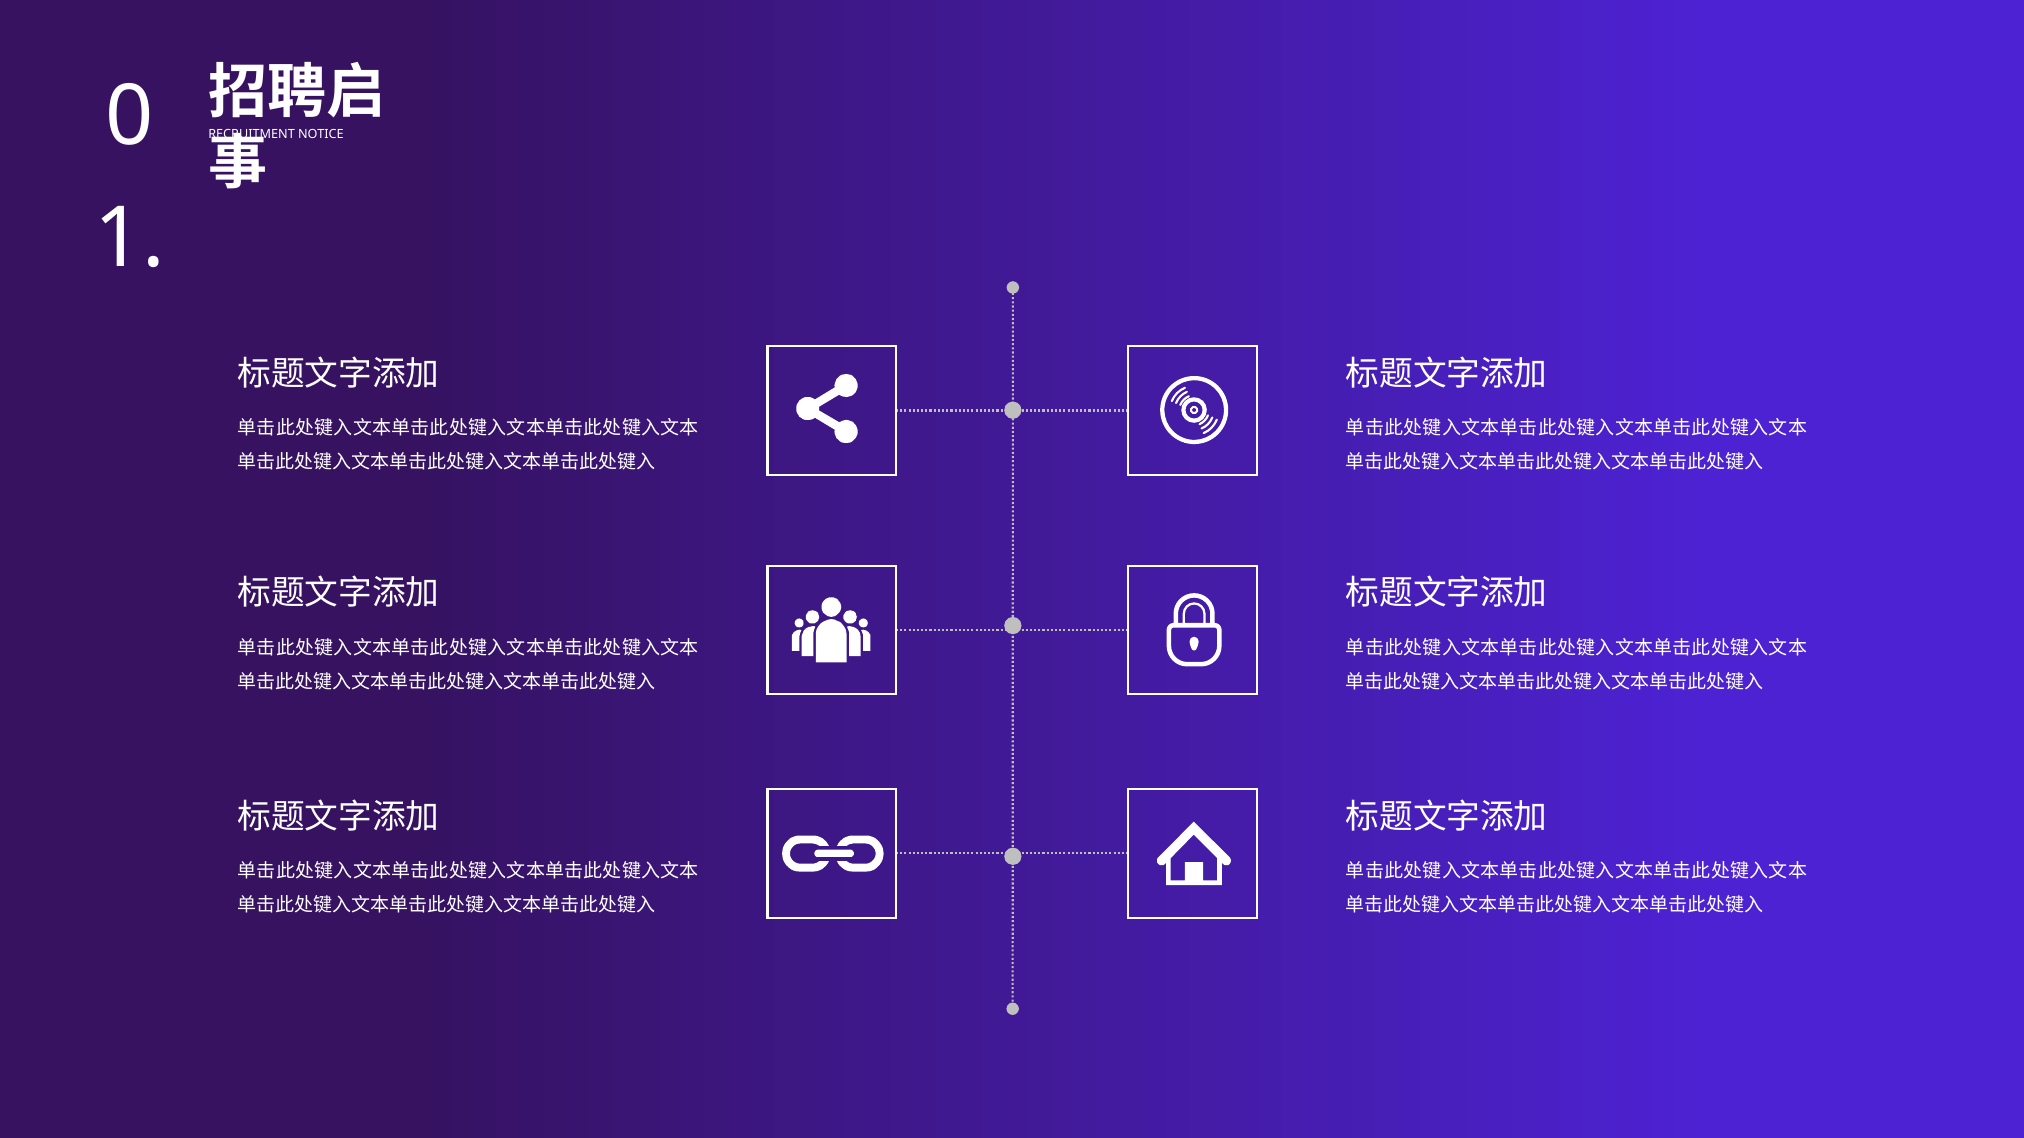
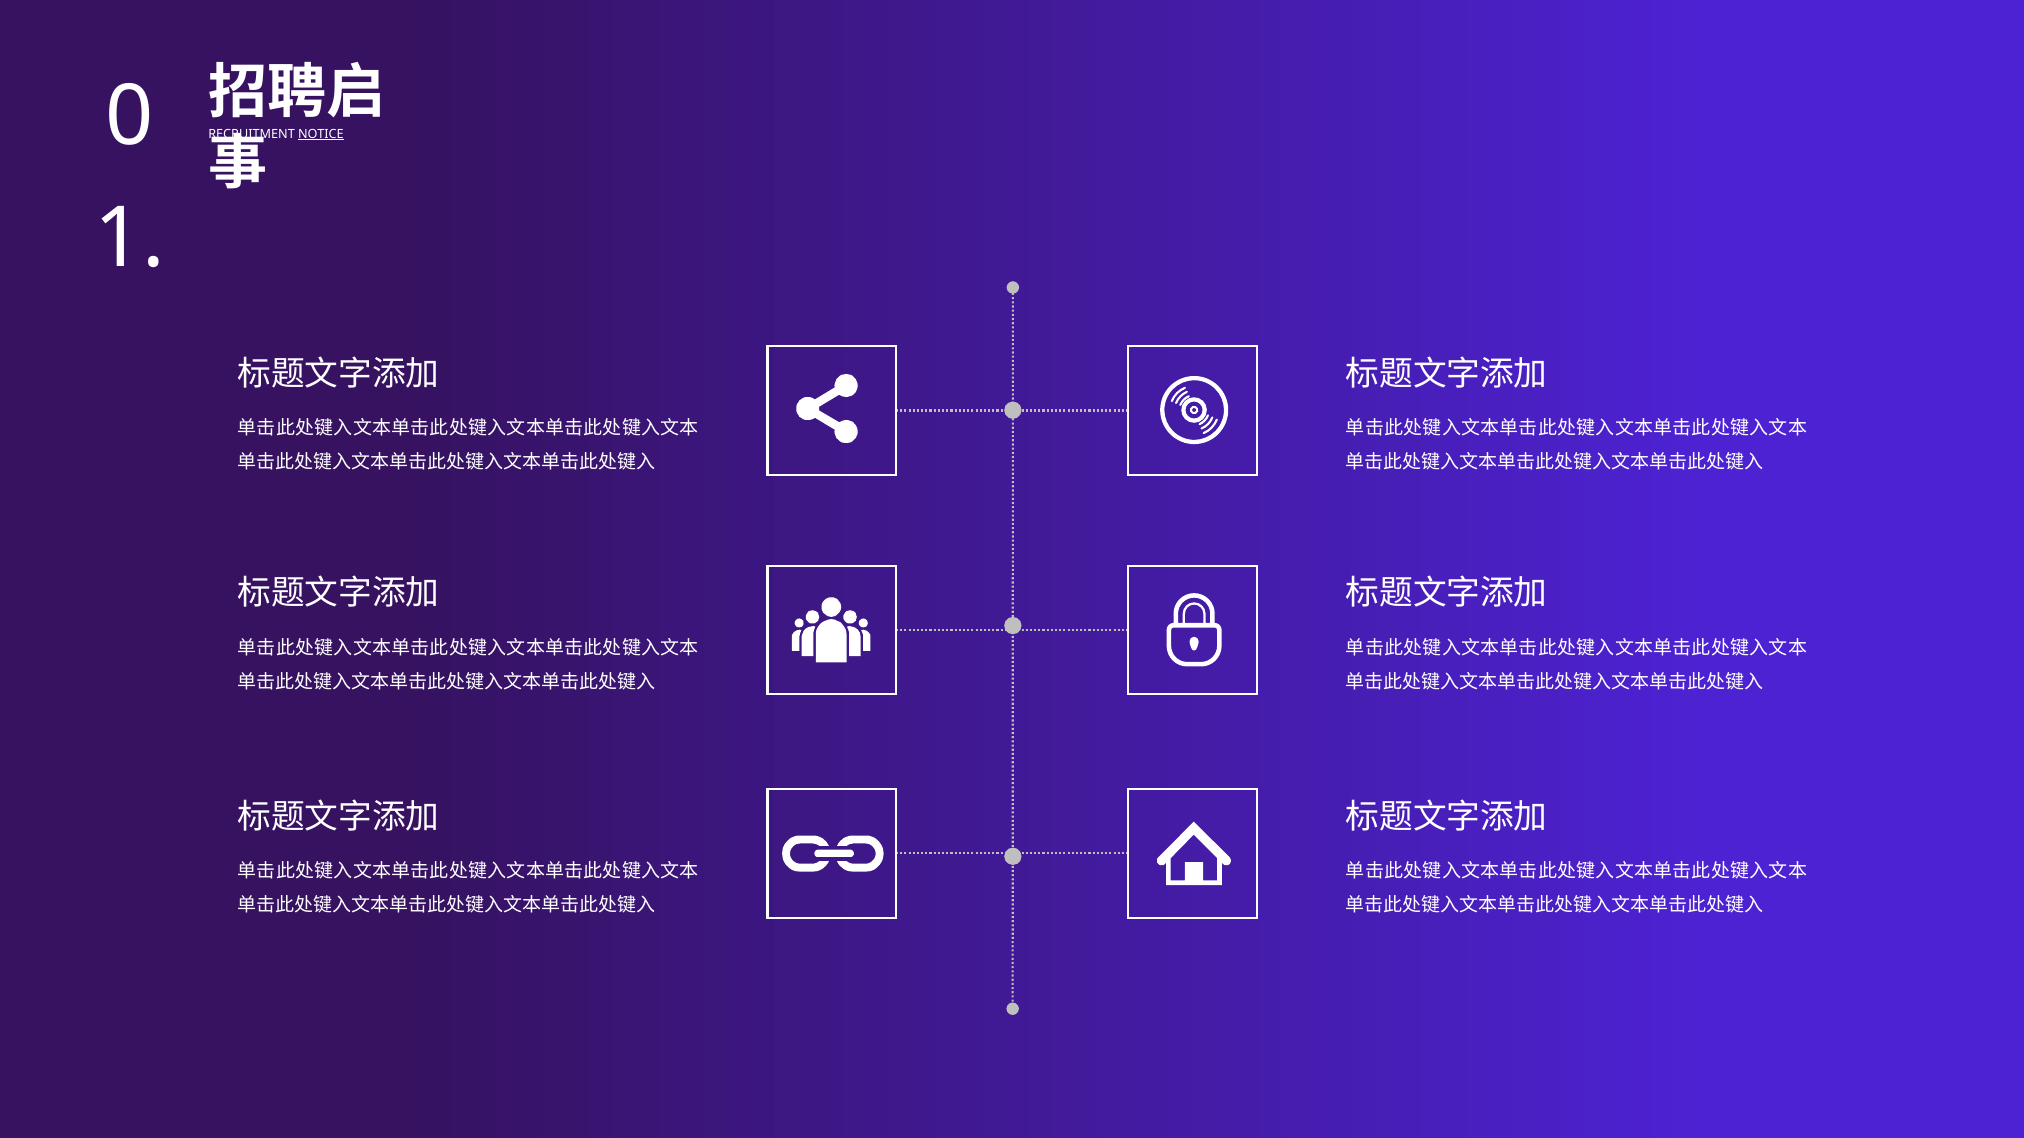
NOTICE underline: none -> present
